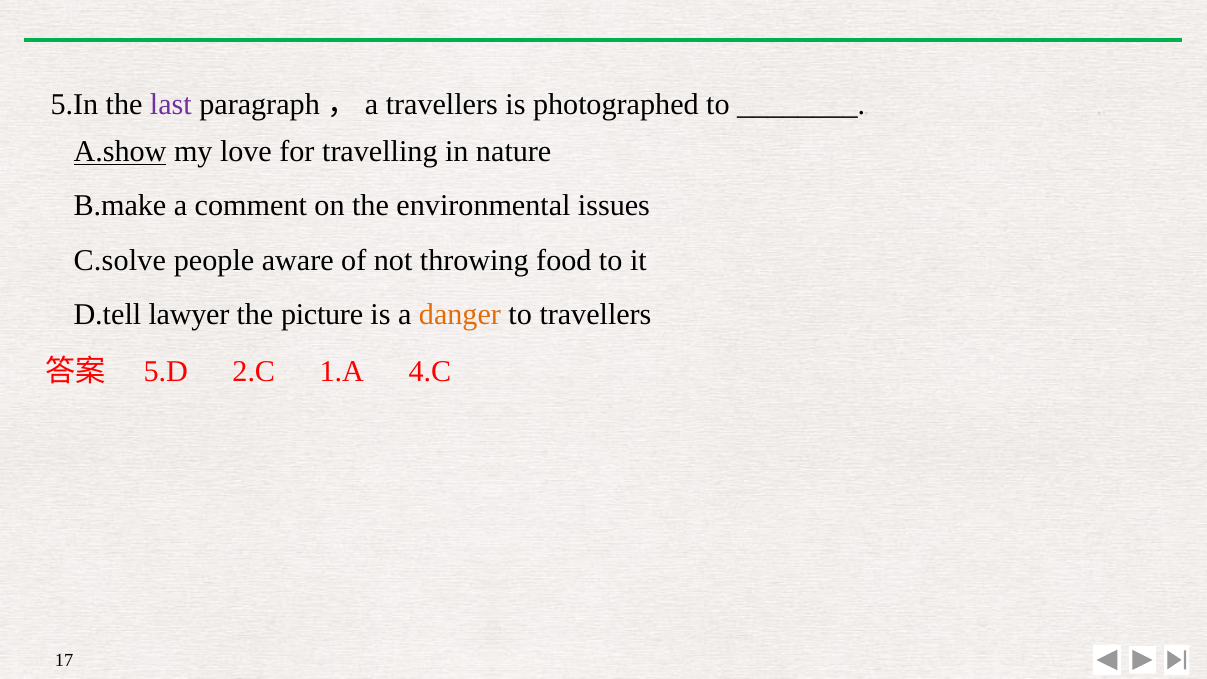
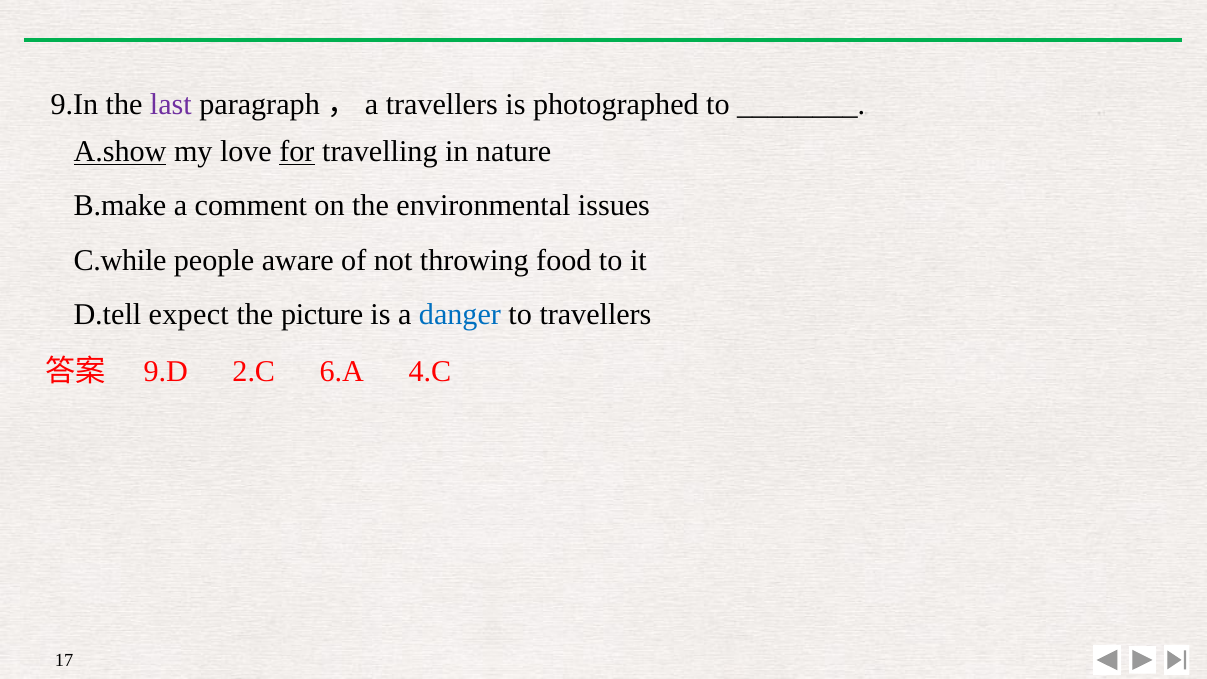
5.In: 5.In -> 9.In
for underline: none -> present
C.solve: C.solve -> C.while
lawyer: lawyer -> expect
danger colour: orange -> blue
5.D: 5.D -> 9.D
1.A: 1.A -> 6.A
